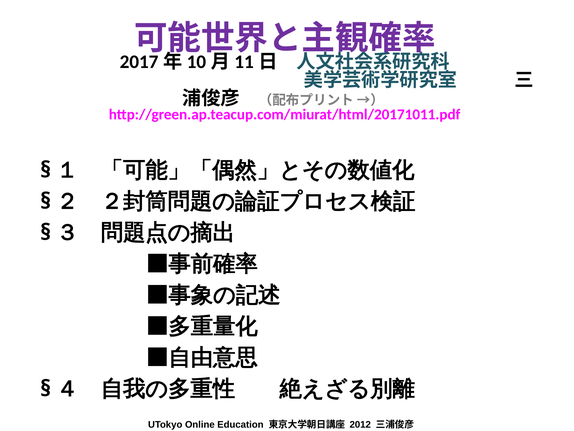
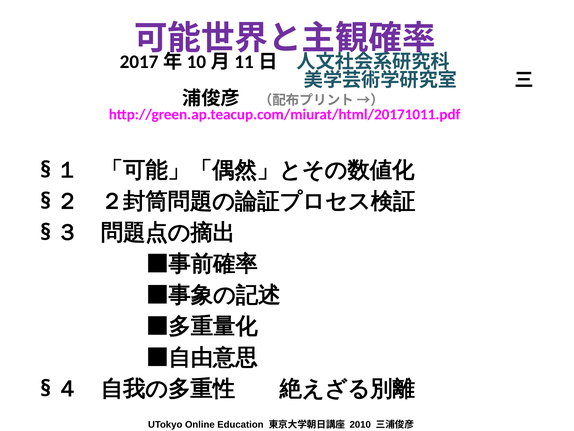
2012: 2012 -> 2010
